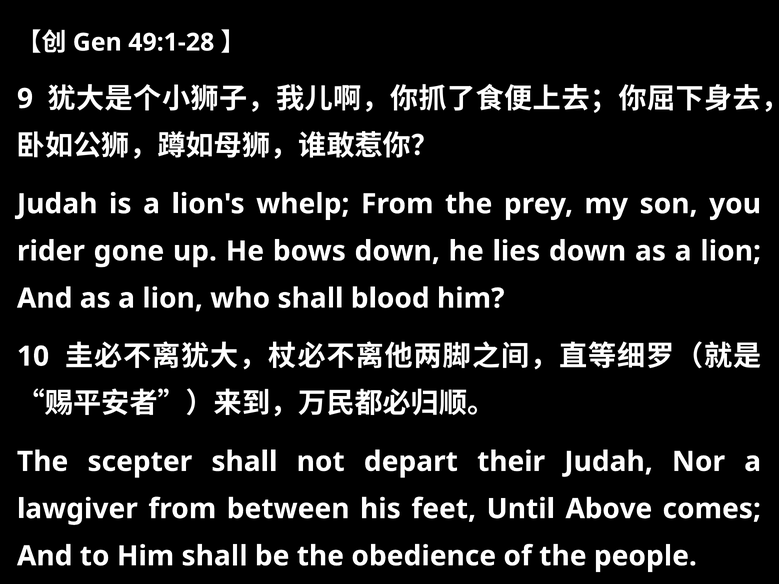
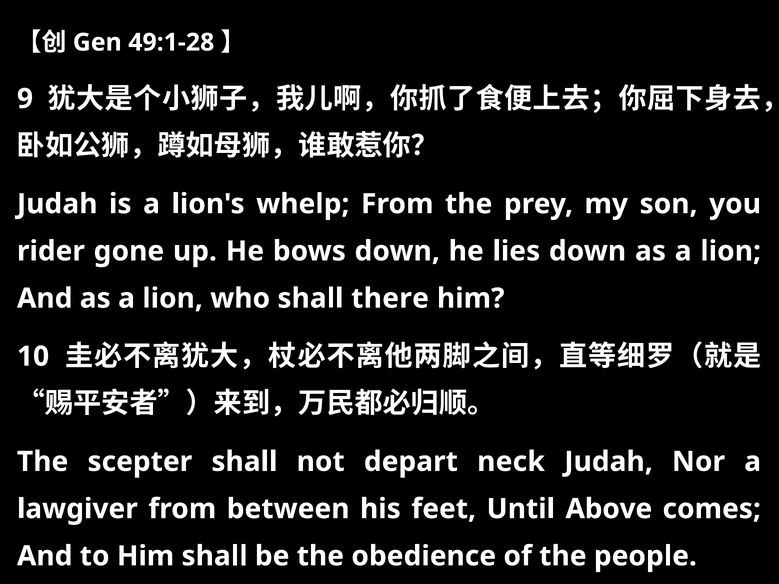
blood: blood -> there
their: their -> neck
